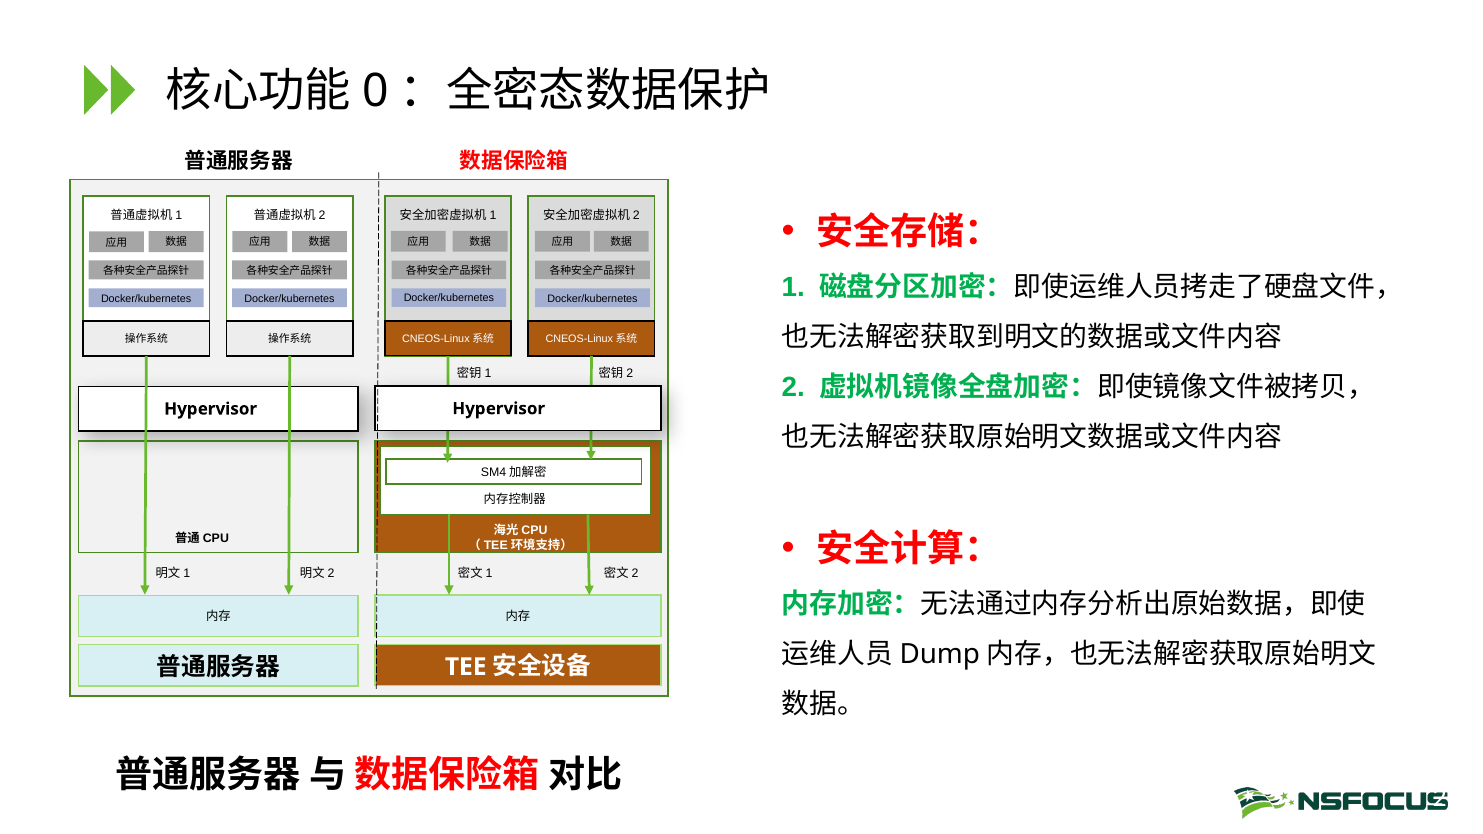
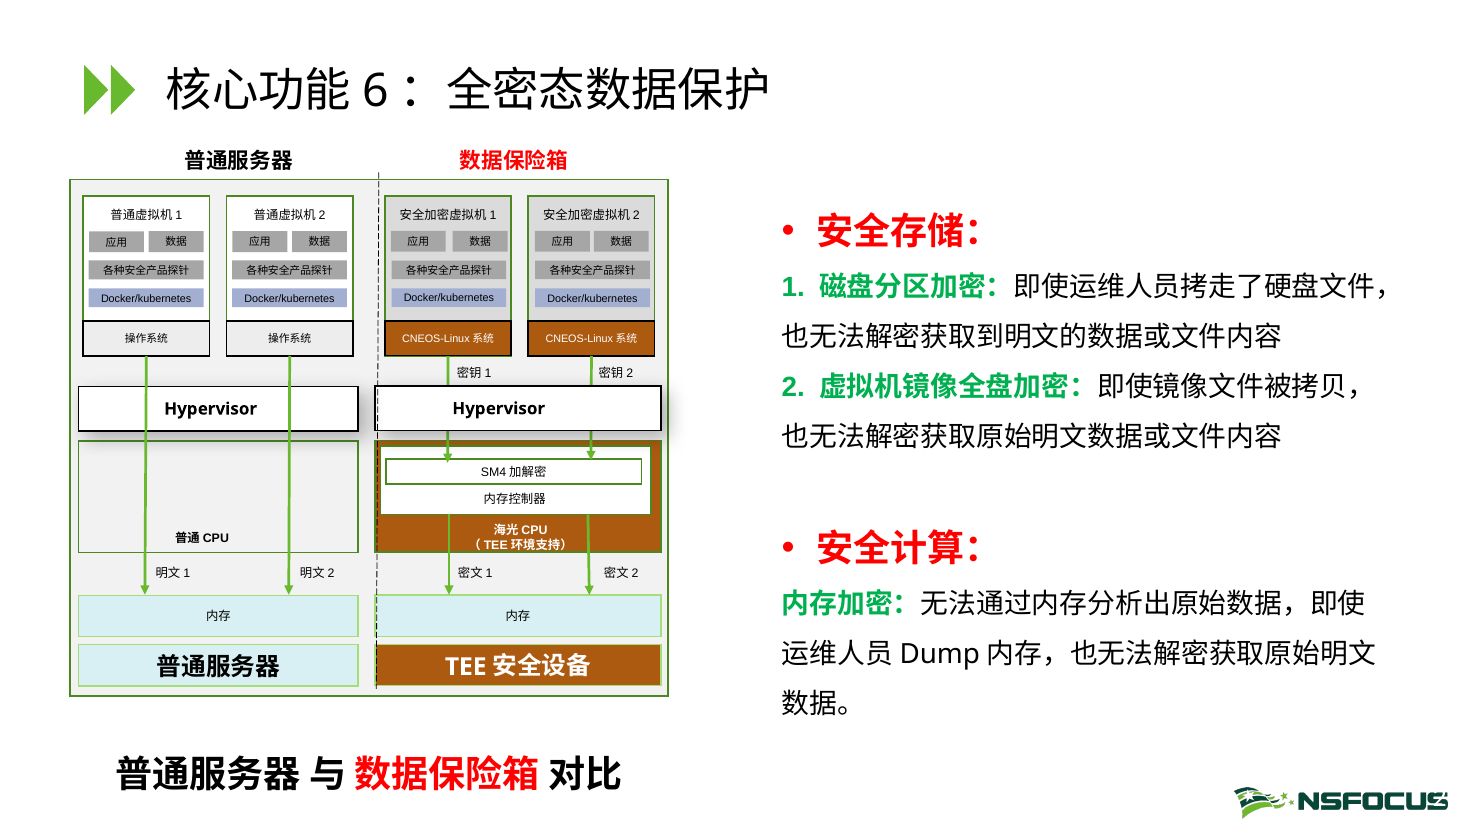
0: 0 -> 6
